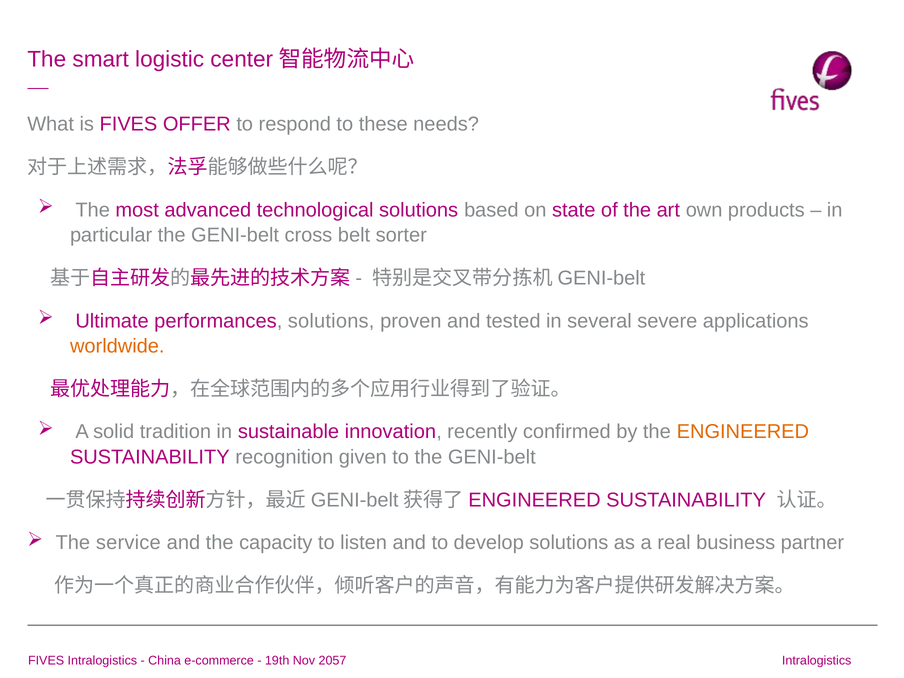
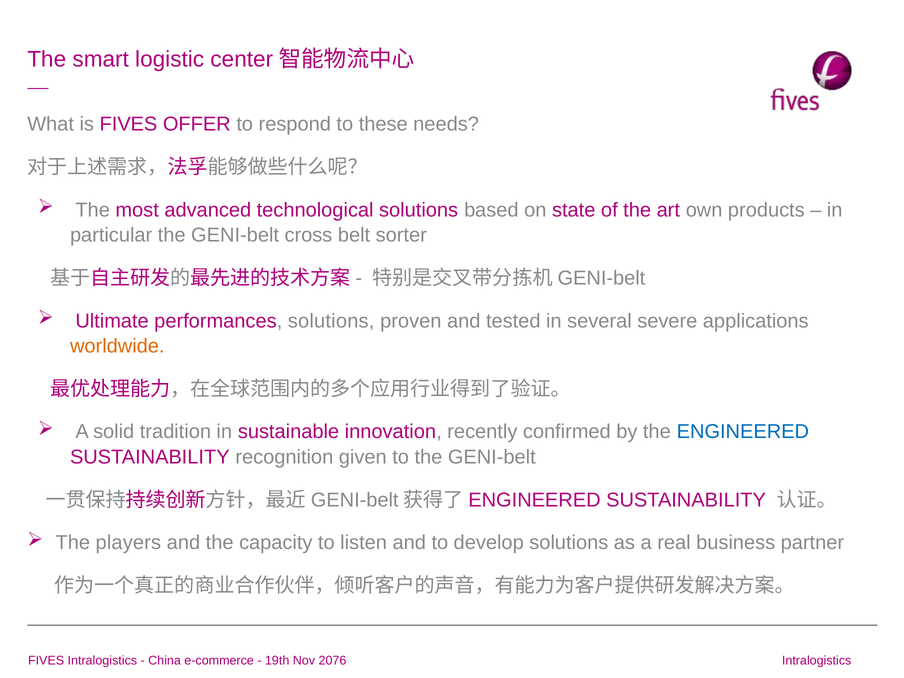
ENGINEERED colour: orange -> blue
service: service -> players
2057: 2057 -> 2076
